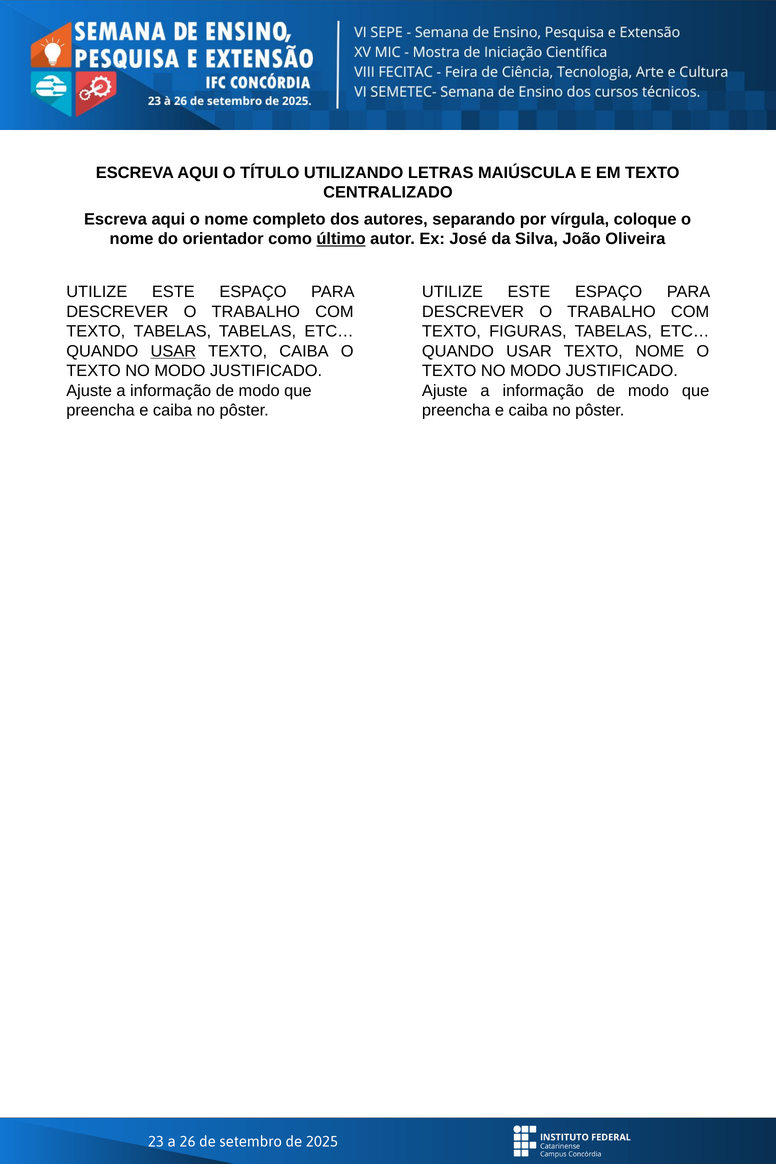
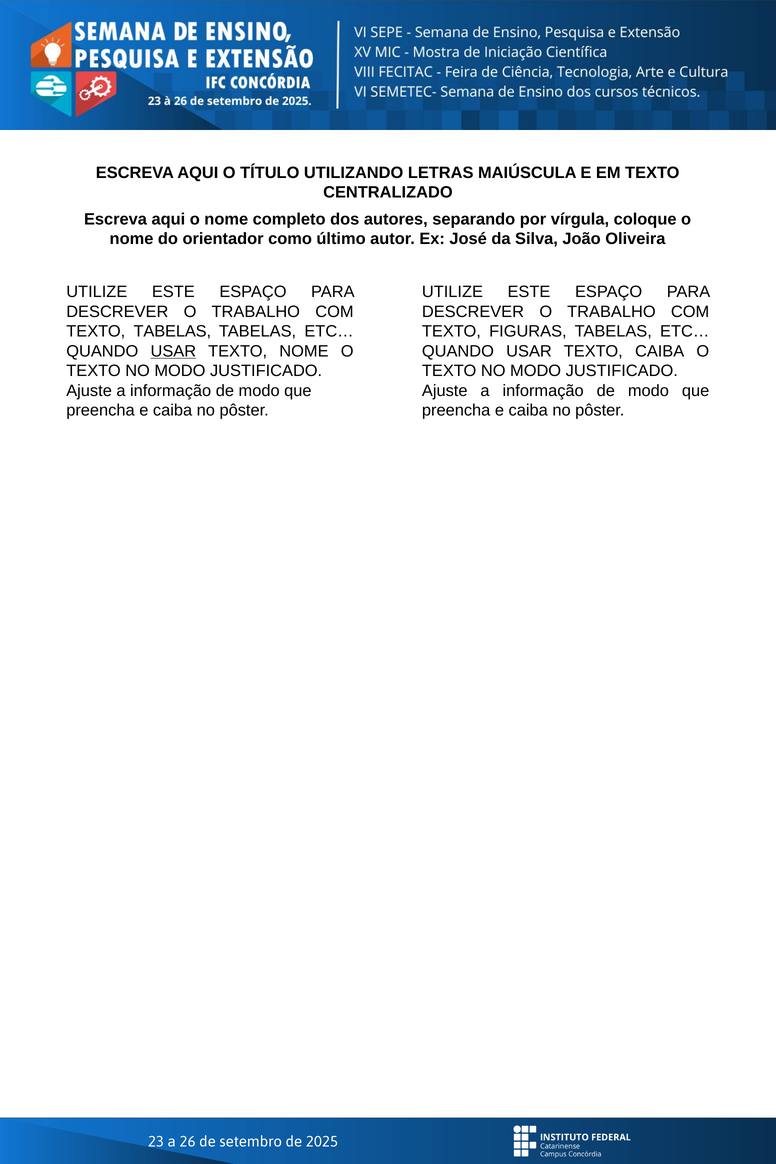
último underline: present -> none
TEXTO CAIBA: CAIBA -> NOME
TEXTO NOME: NOME -> CAIBA
